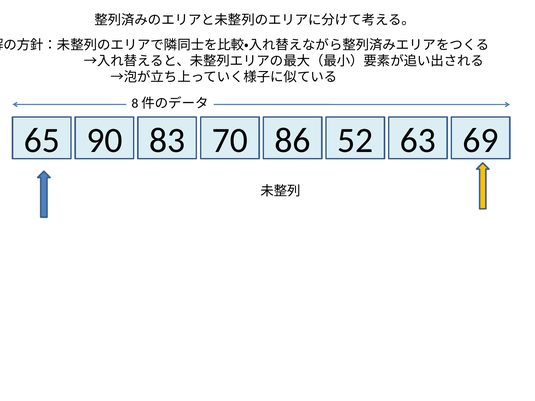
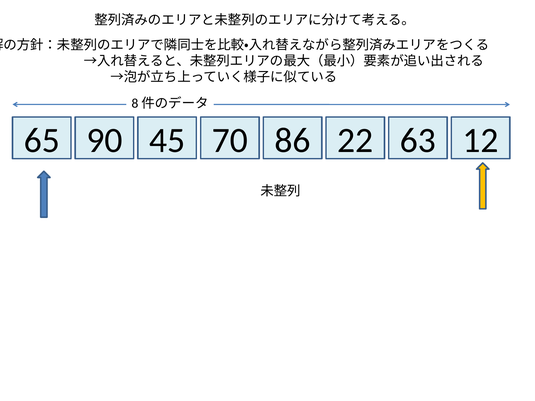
83: 83 -> 45
52: 52 -> 22
69: 69 -> 12
